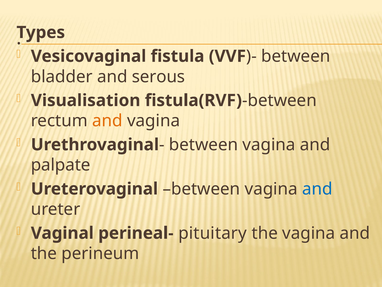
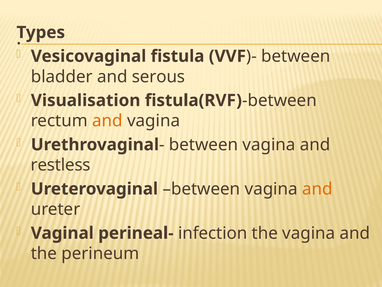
palpate: palpate -> restless
and at (317, 189) colour: blue -> orange
pituitary: pituitary -> infection
